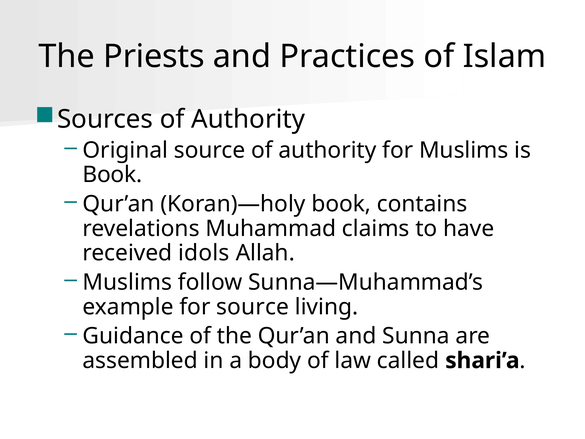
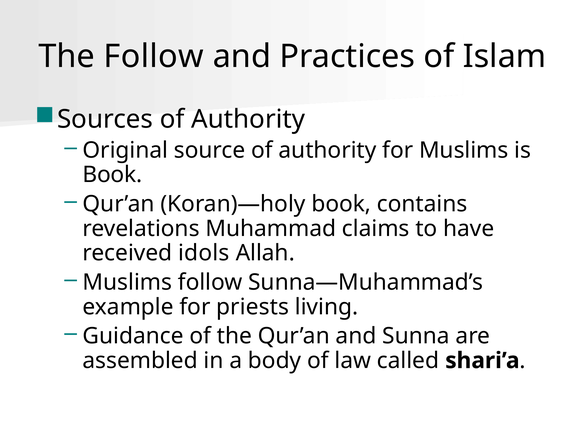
The Priests: Priests -> Follow
for source: source -> priests
